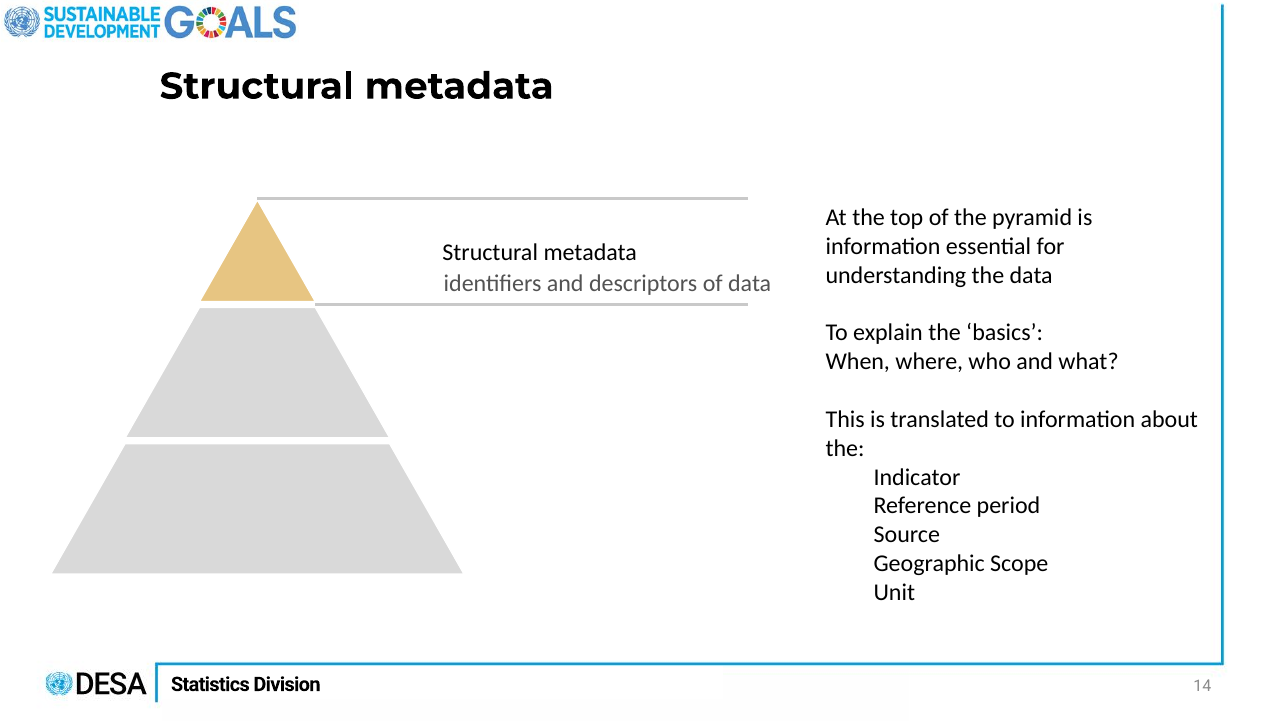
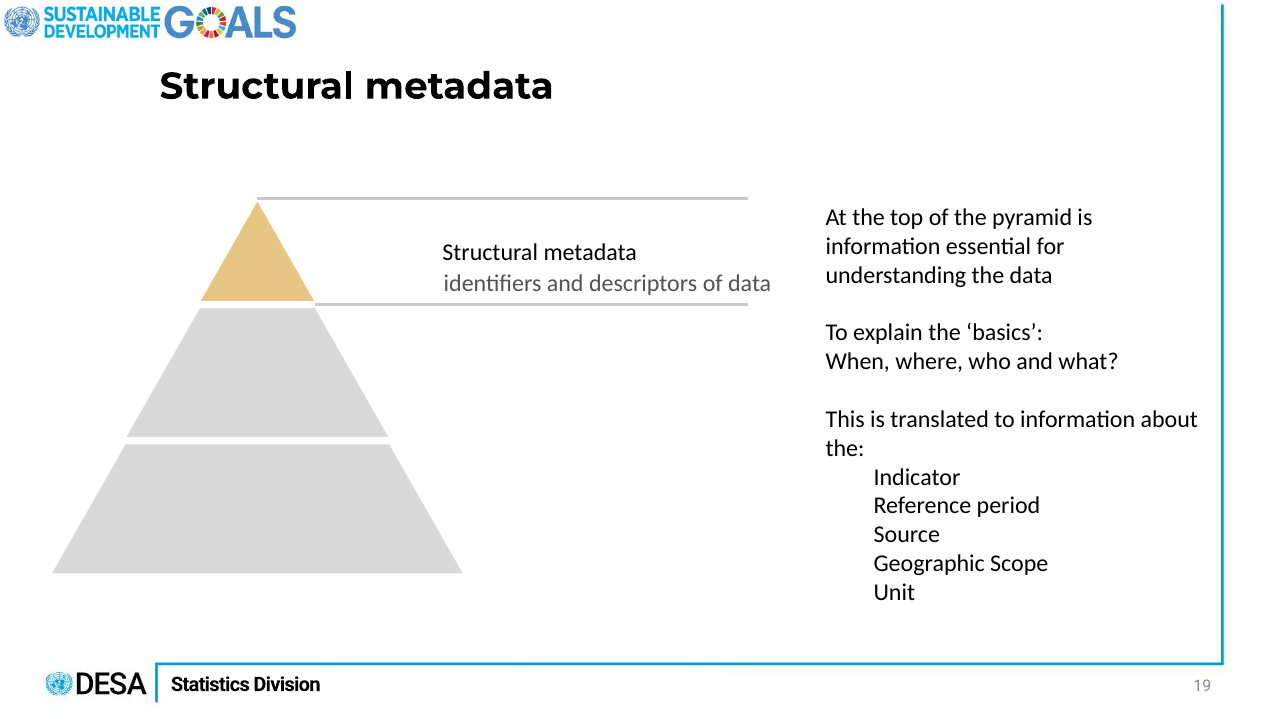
14: 14 -> 19
